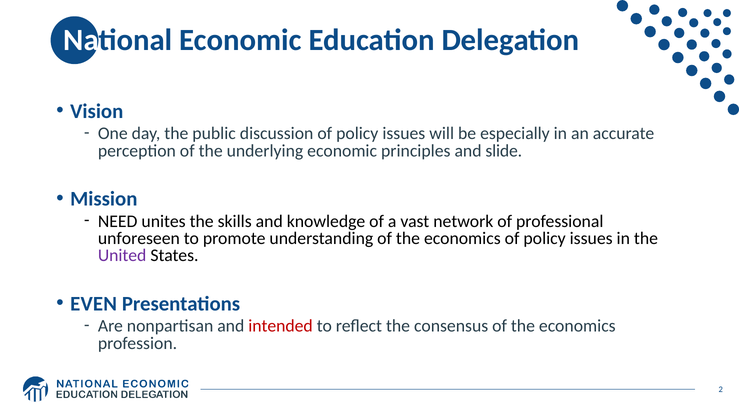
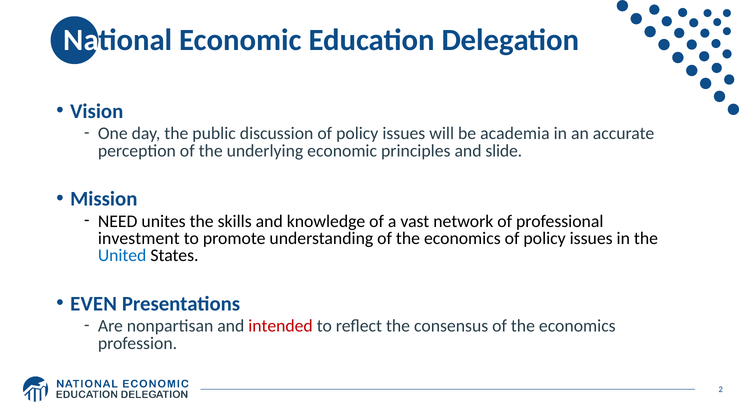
especially: especially -> academia
unforeseen: unforeseen -> investment
United colour: purple -> blue
